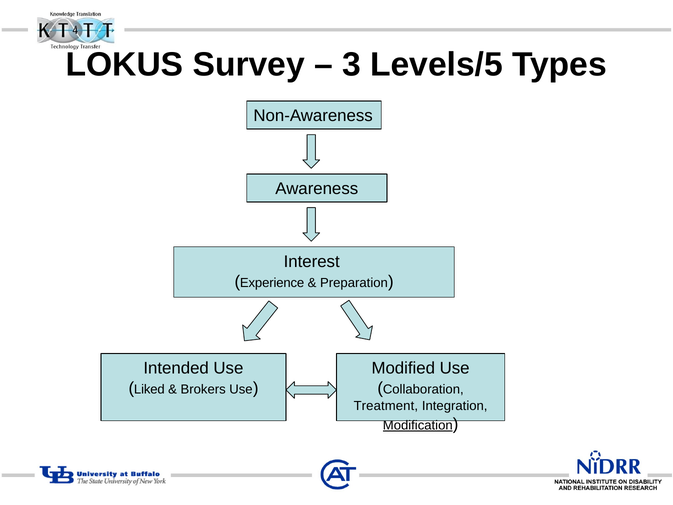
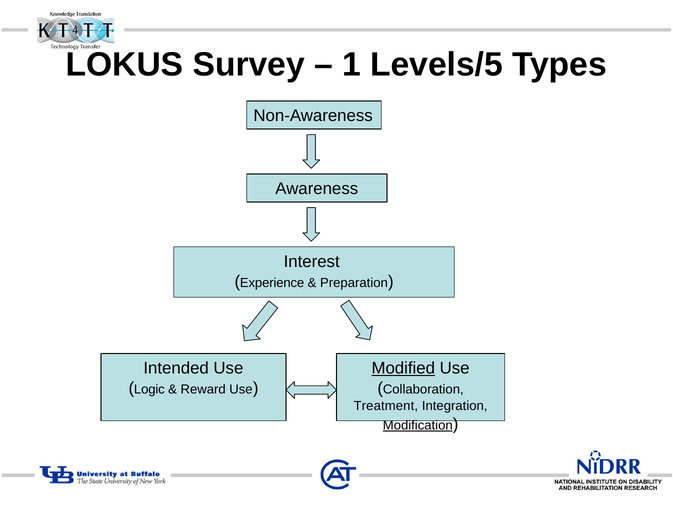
3: 3 -> 1
Modified underline: none -> present
Liked: Liked -> Logic
Brokers: Brokers -> Reward
